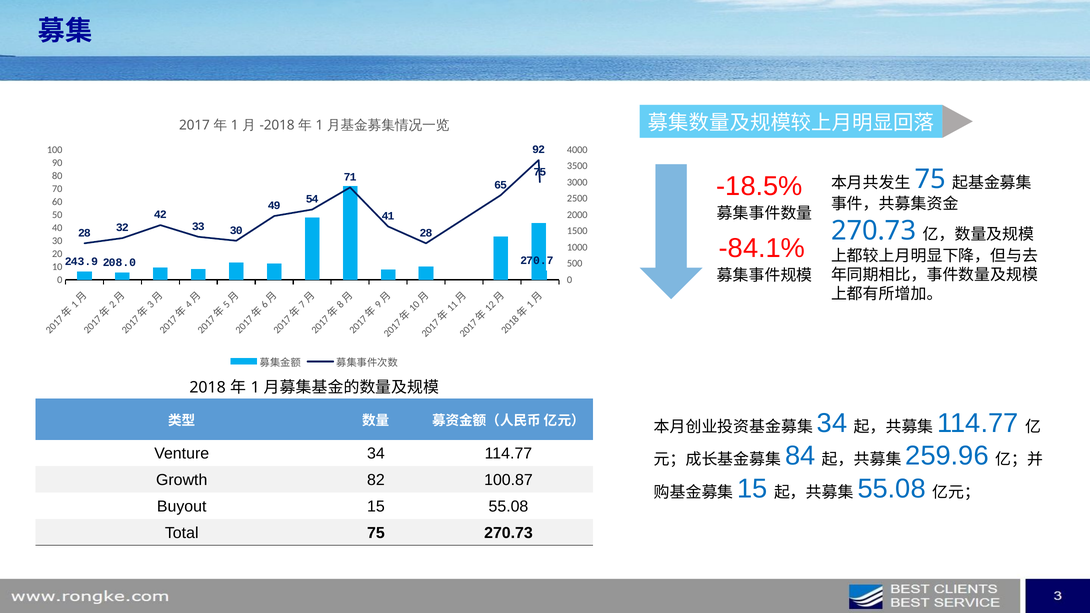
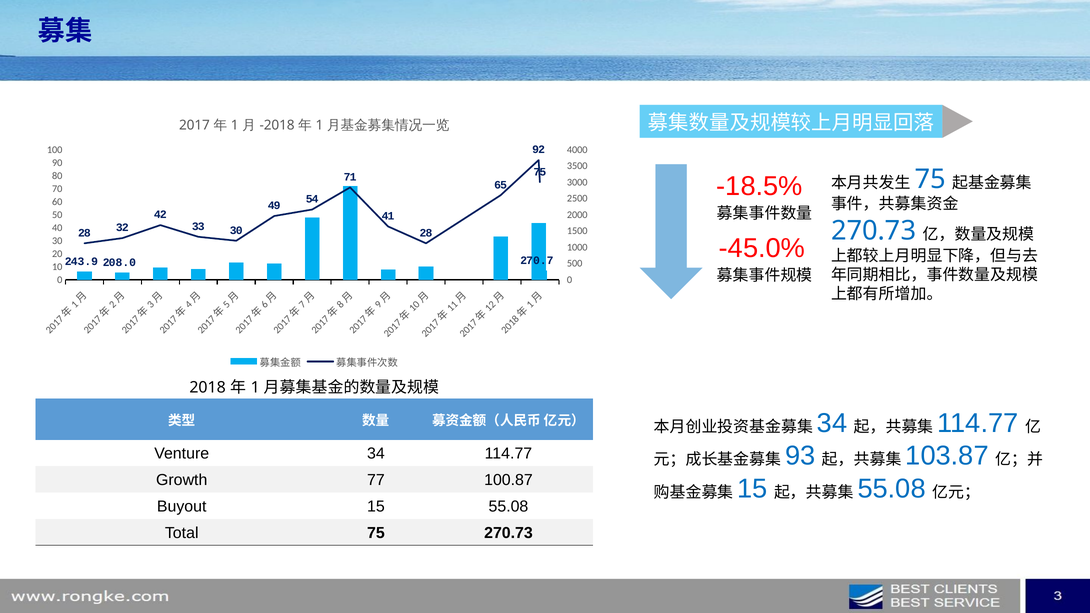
-84.1%: -84.1% -> -45.0%
84: 84 -> 93
259.96: 259.96 -> 103.87
82: 82 -> 77
